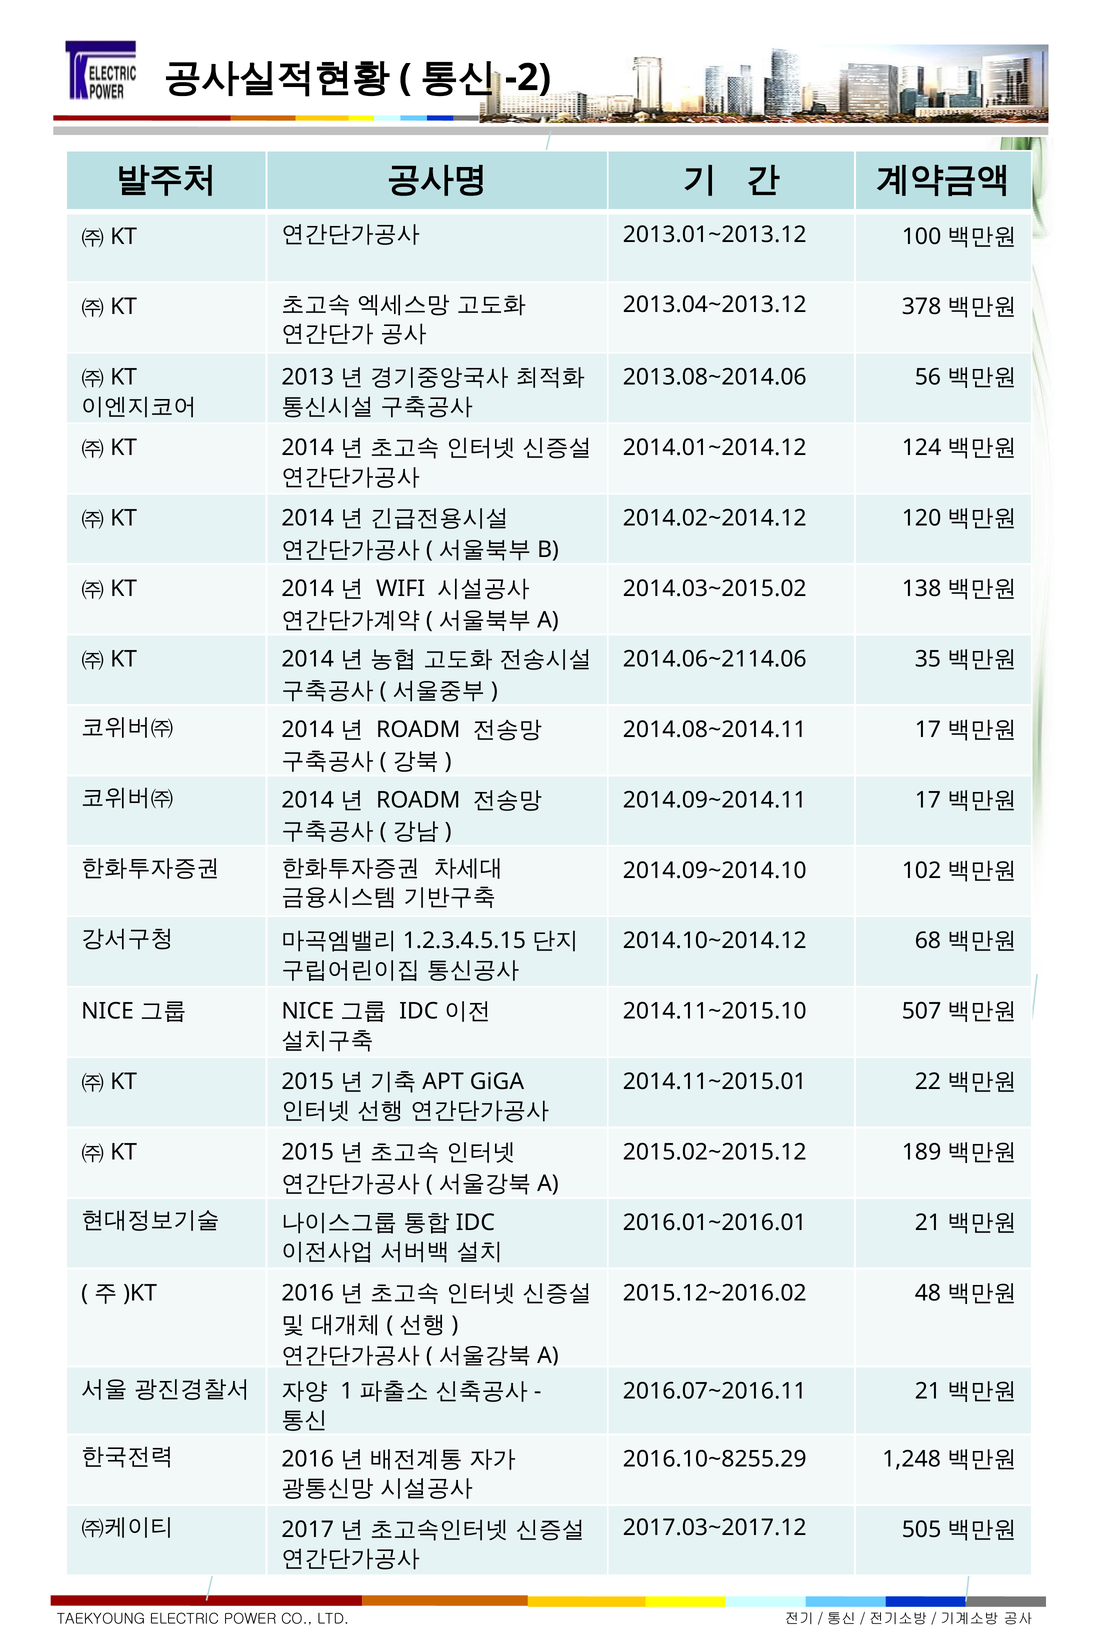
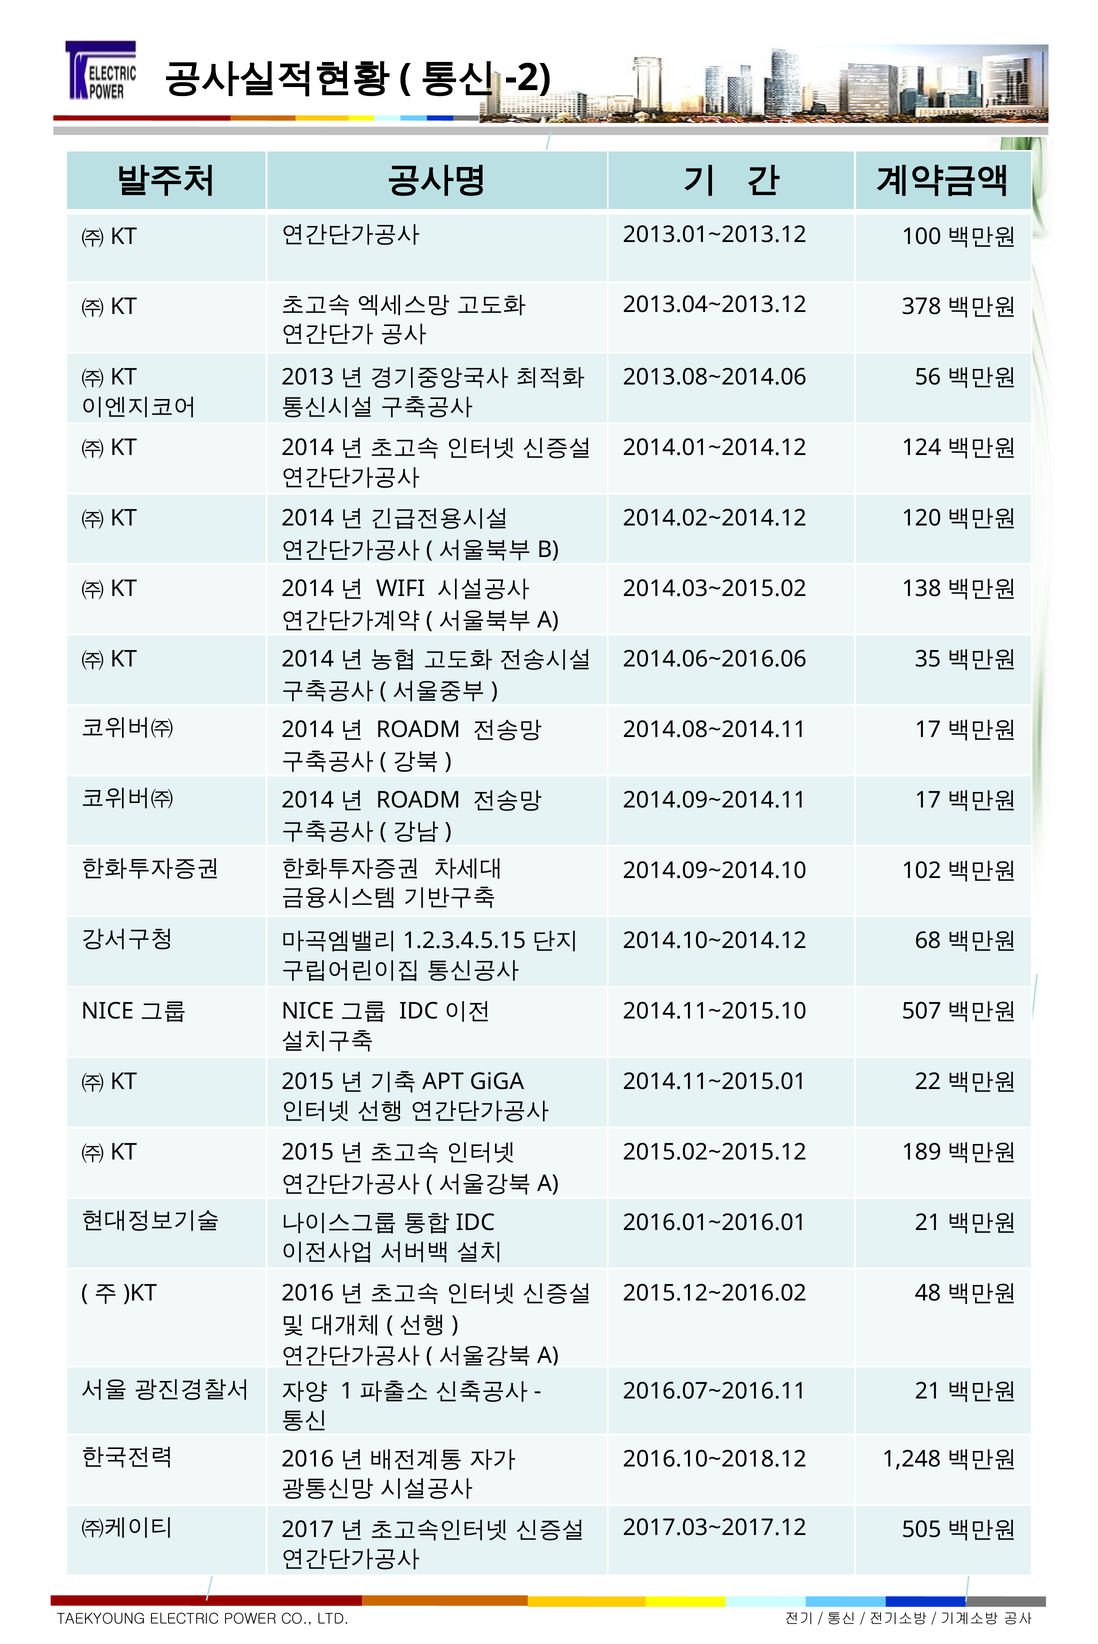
2014.06~2114.06: 2014.06~2114.06 -> 2014.06~2016.06
2016.10~8255.29: 2016.10~8255.29 -> 2016.10~2018.12
